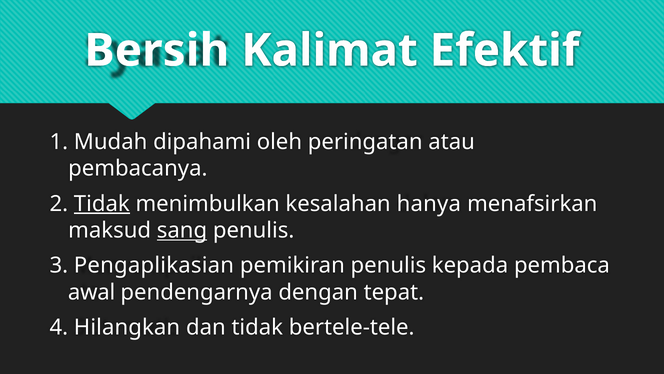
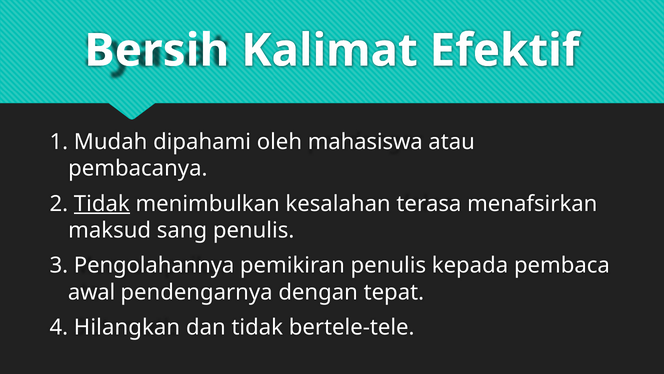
peringatan: peringatan -> mahasiswa
hanya: hanya -> terasa
sang underline: present -> none
Pengaplikasian: Pengaplikasian -> Pengolahannya
